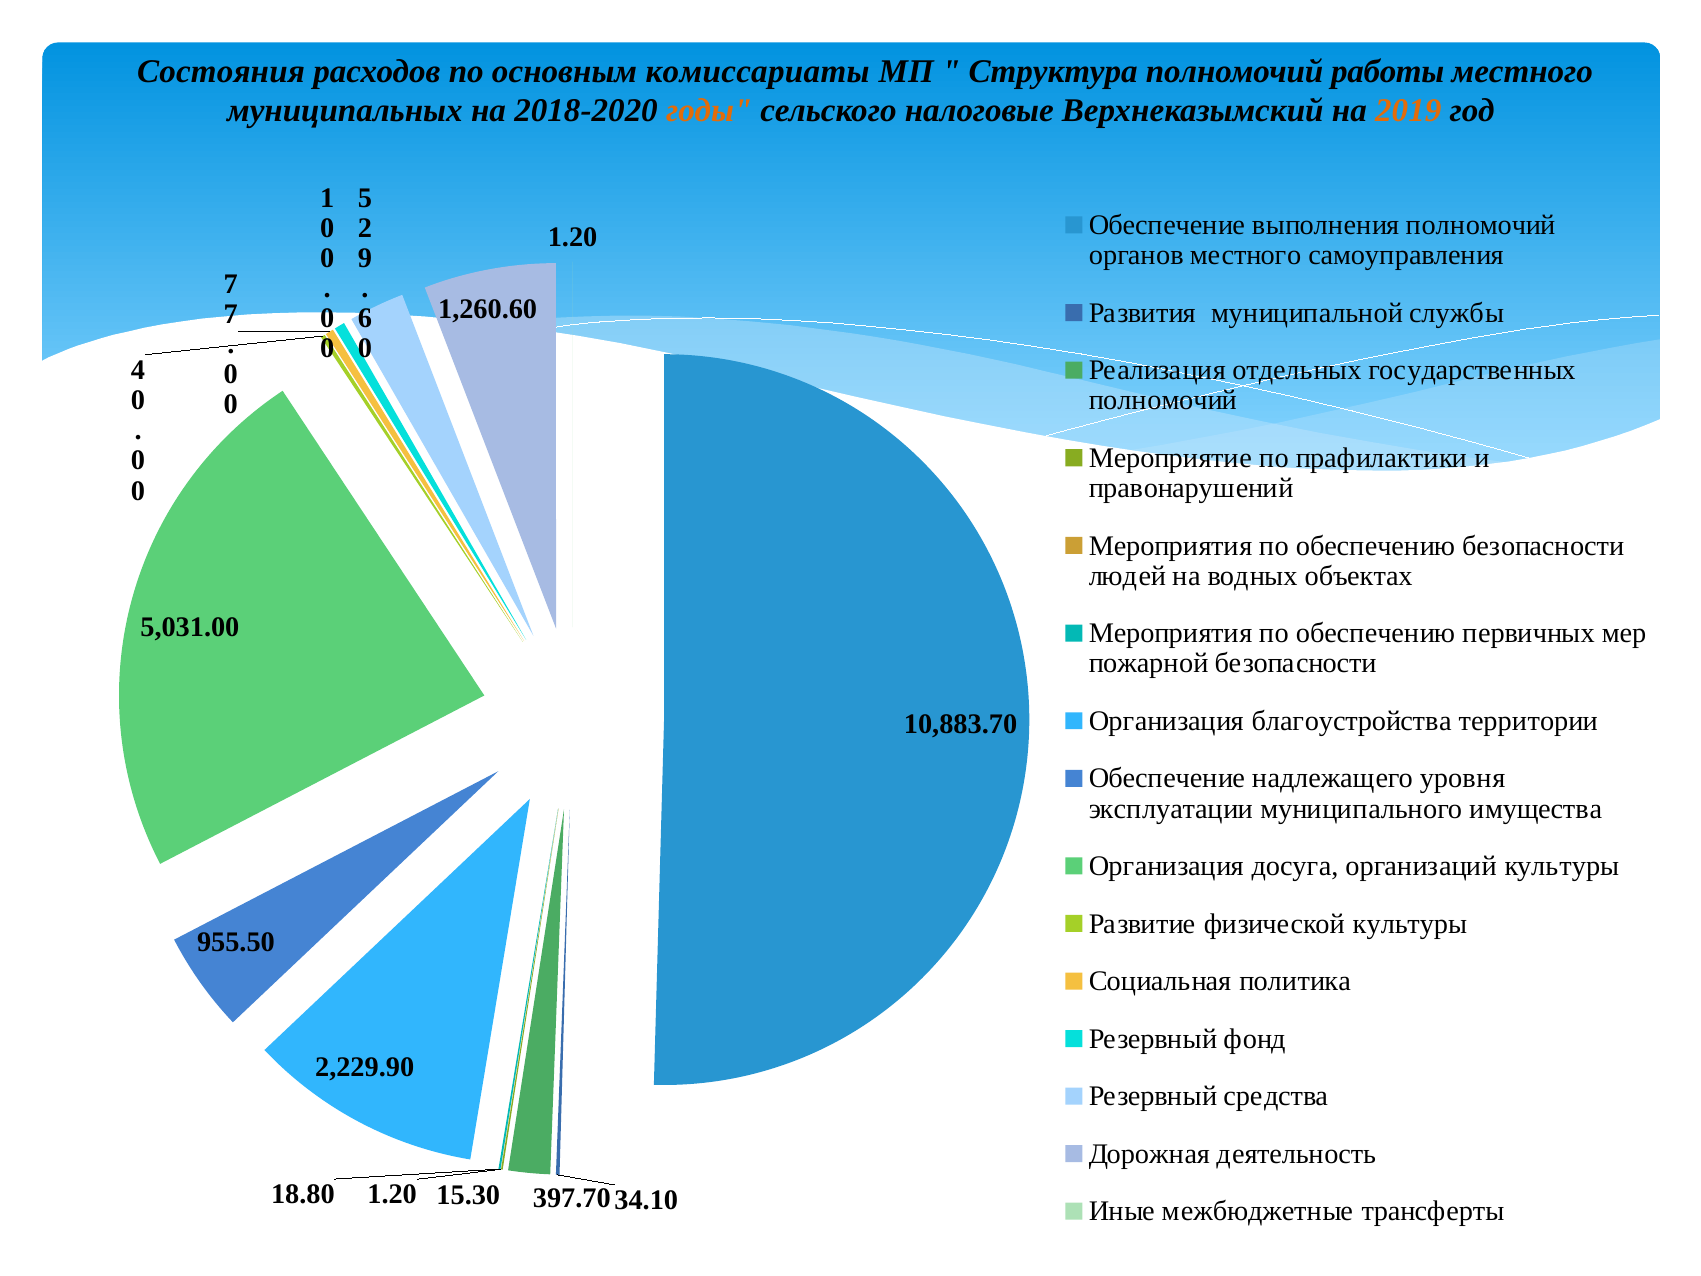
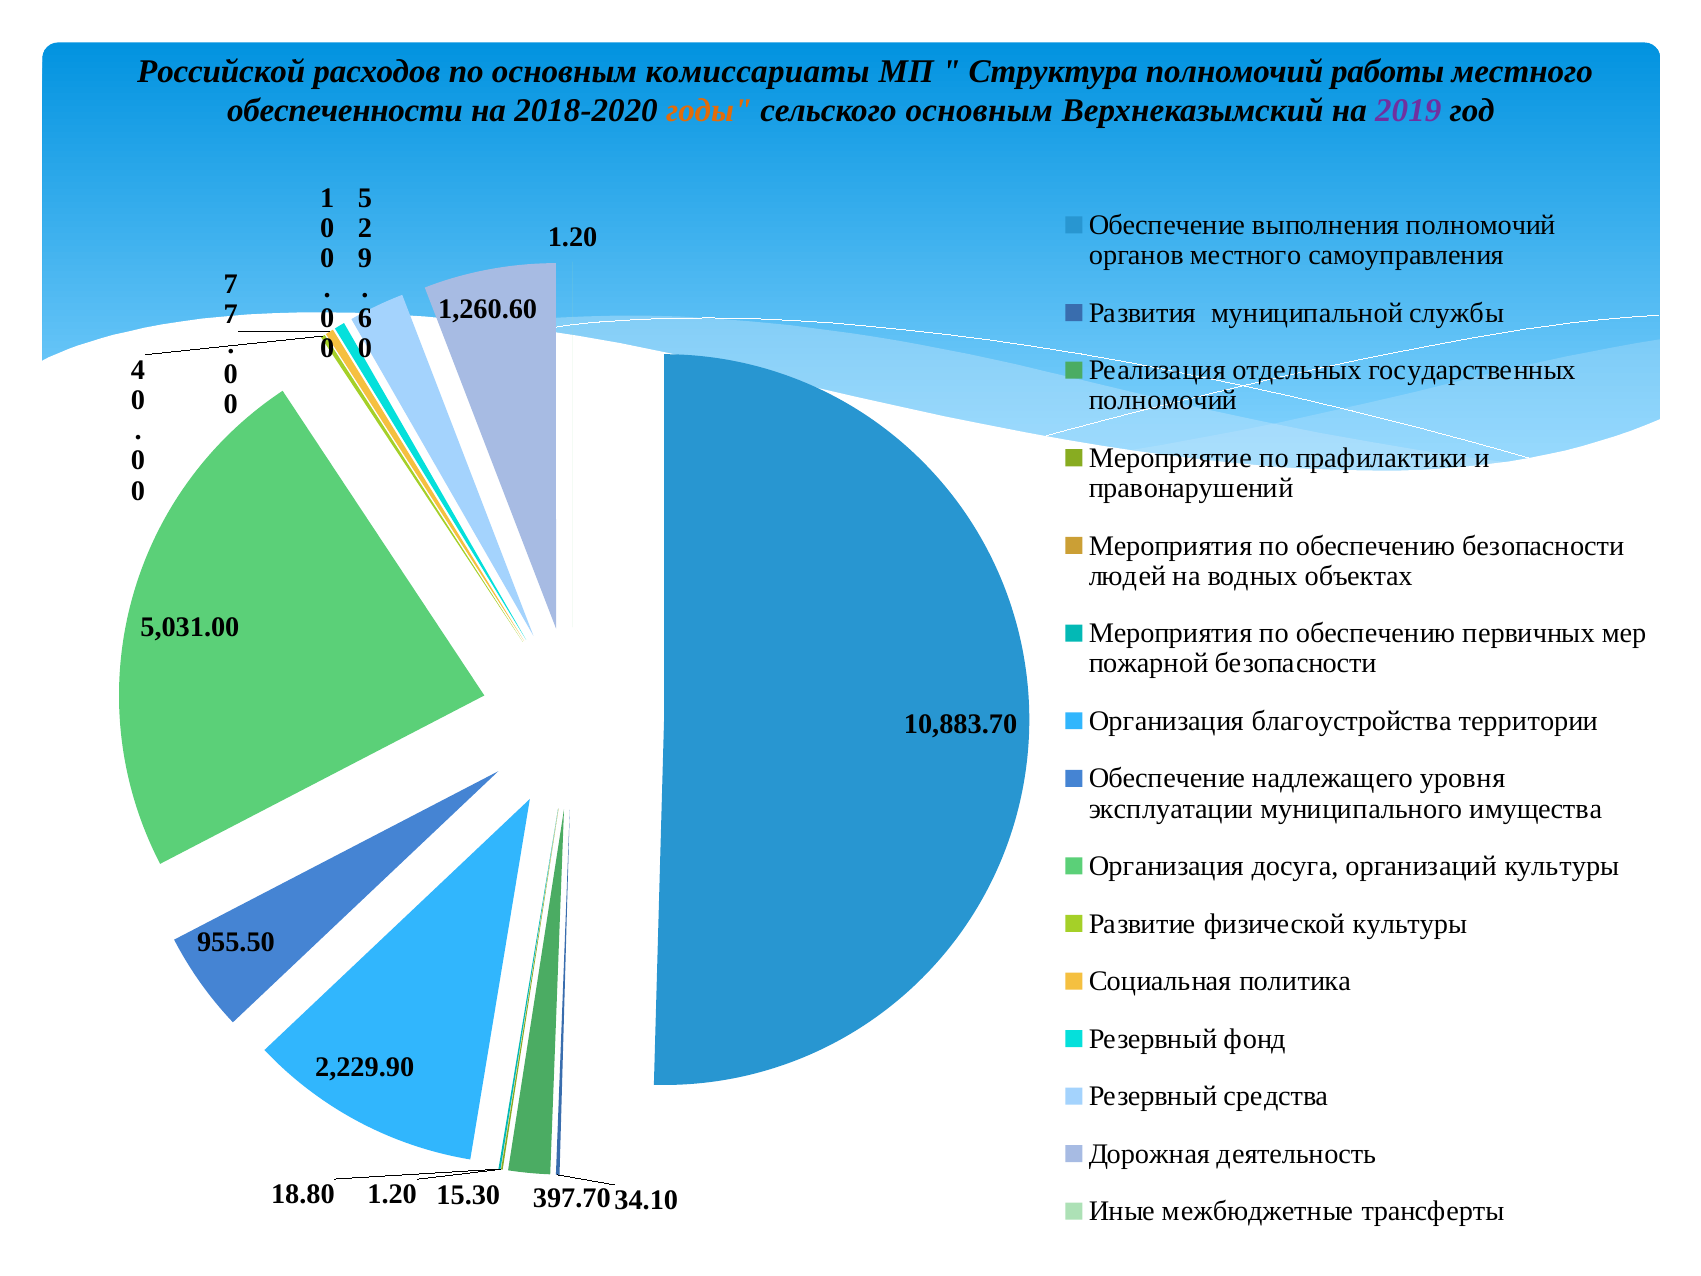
Состояния: Состояния -> Российской
муниципальных: муниципальных -> обеспеченности
сельского налоговые: налоговые -> основным
2019 colour: orange -> purple
